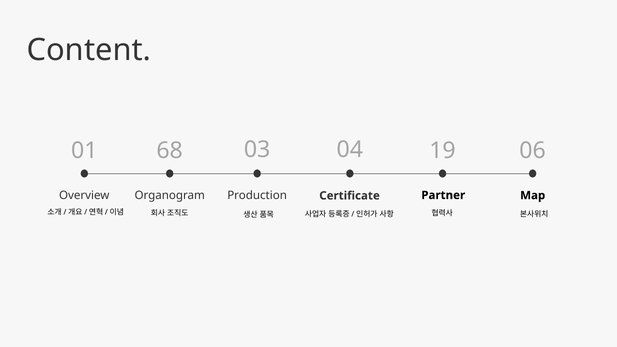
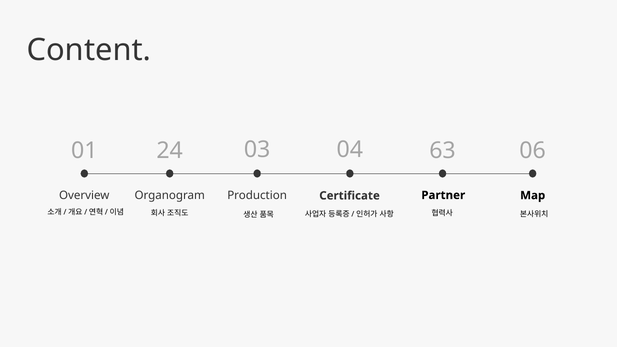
68: 68 -> 24
19: 19 -> 63
